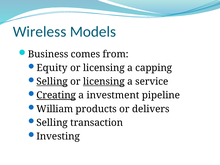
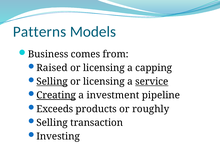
Wireless: Wireless -> Patterns
Equity: Equity -> Raised
licensing at (104, 82) underline: present -> none
service underline: none -> present
William: William -> Exceeds
delivers: delivers -> roughly
